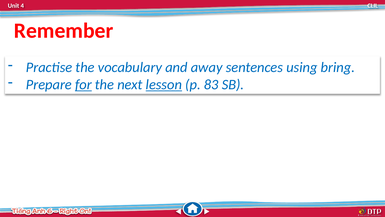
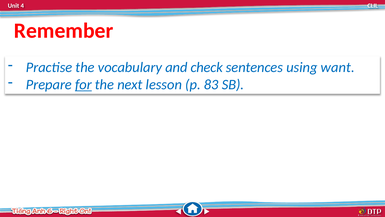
away: away -> check
bring: bring -> want
lesson underline: present -> none
